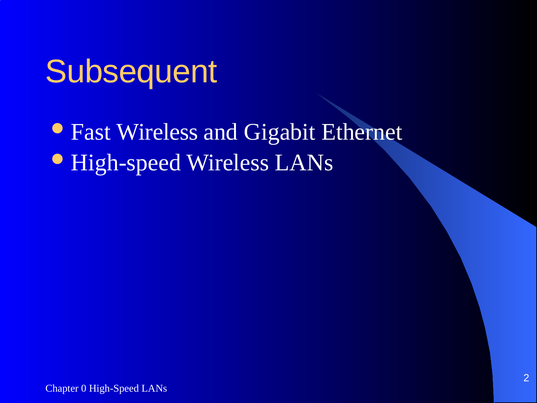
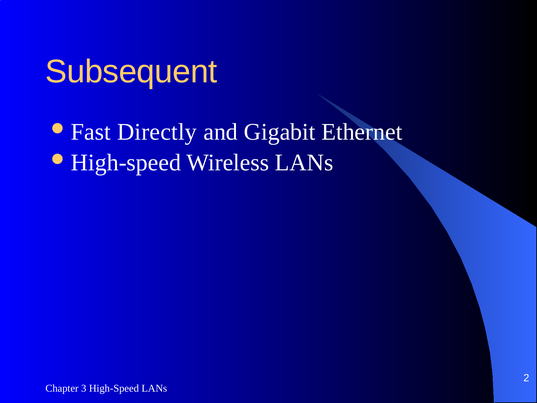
Wireless at (157, 132): Wireless -> Directly
0: 0 -> 3
